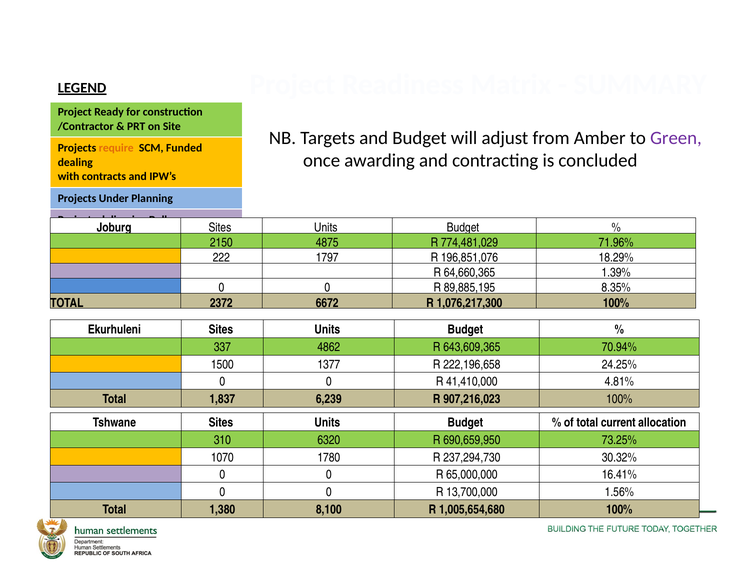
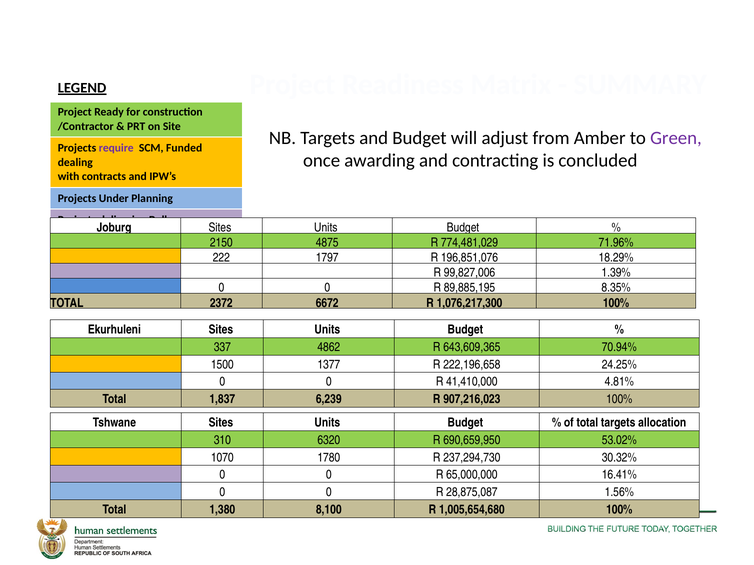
require colour: orange -> purple
64,660,365: 64,660,365 -> 99,827,006
total current: current -> targets
73.25%: 73.25% -> 53.02%
13,700,000: 13,700,000 -> 28,875,087
